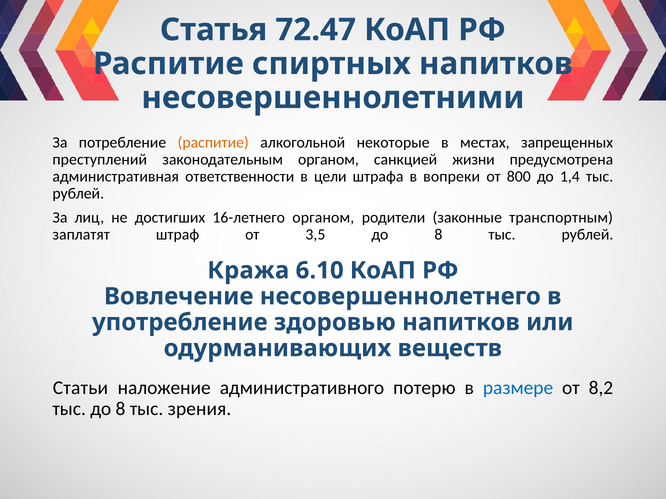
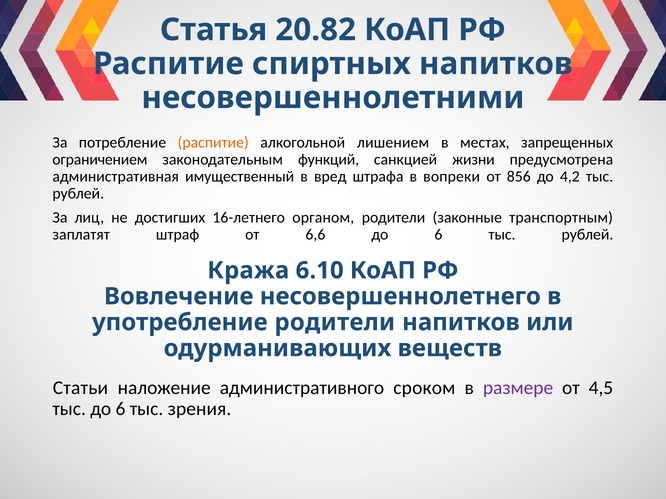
72.47: 72.47 -> 20.82
некоторые: некоторые -> лишением
преступлений: преступлений -> ограничением
законодательным органом: органом -> функций
ответственности: ответственности -> имущественный
цели: цели -> вред
800: 800 -> 856
1,4: 1,4 -> 4,2
3,5: 3,5 -> 6,6
8 at (438, 235): 8 -> 6
употребление здоровью: здоровью -> родители
потерю: потерю -> сроком
размере colour: blue -> purple
8,2: 8,2 -> 4,5
тыс до 8: 8 -> 6
